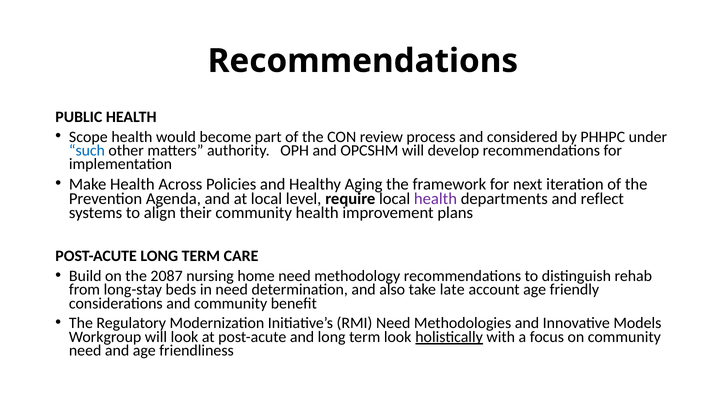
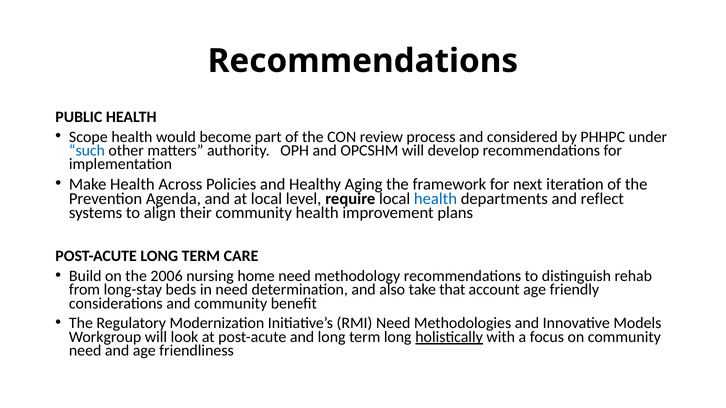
health at (435, 199) colour: purple -> blue
2087: 2087 -> 2006
late: late -> that
term look: look -> long
